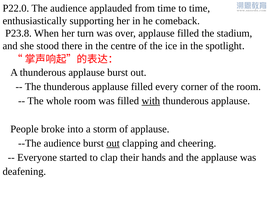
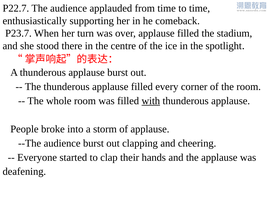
P22.0: P22.0 -> P22.7
P23.8: P23.8 -> P23.7
out at (113, 143) underline: present -> none
